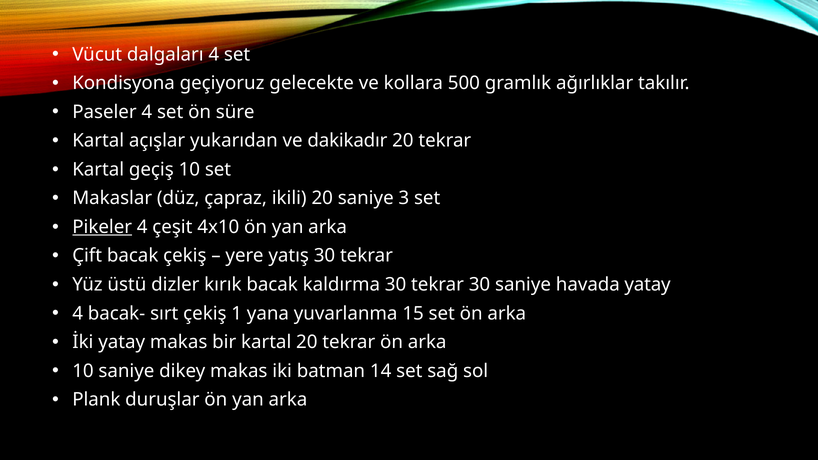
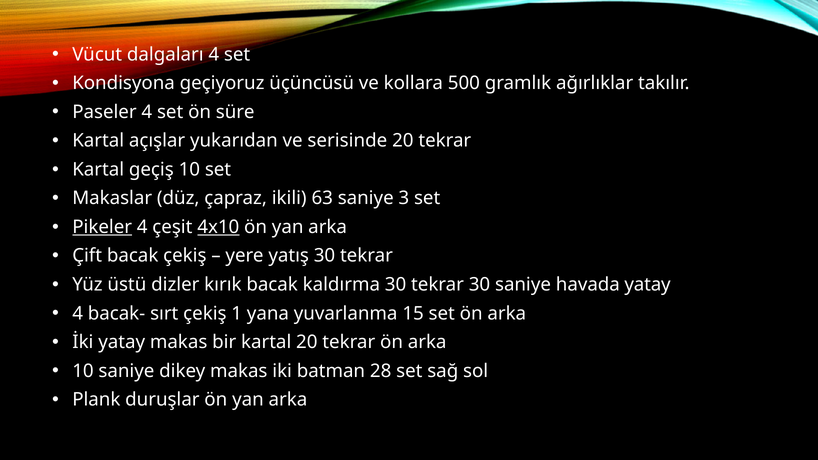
gelecekte: gelecekte -> üçüncüsü
dakikadır: dakikadır -> serisinde
ikili 20: 20 -> 63
4x10 underline: none -> present
14: 14 -> 28
